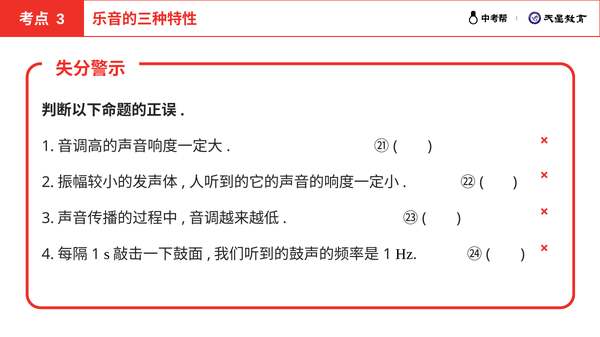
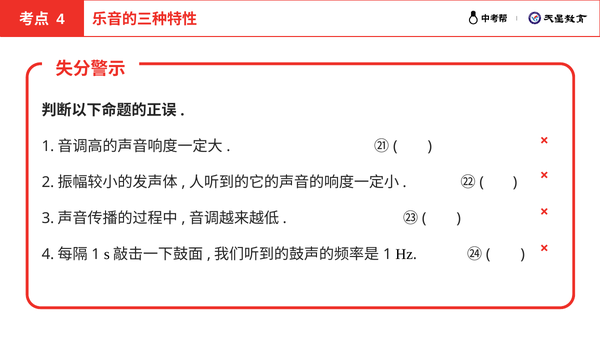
3 at (61, 19): 3 -> 4
